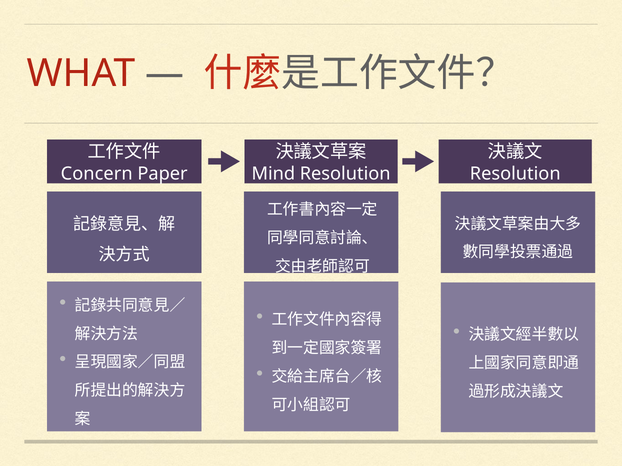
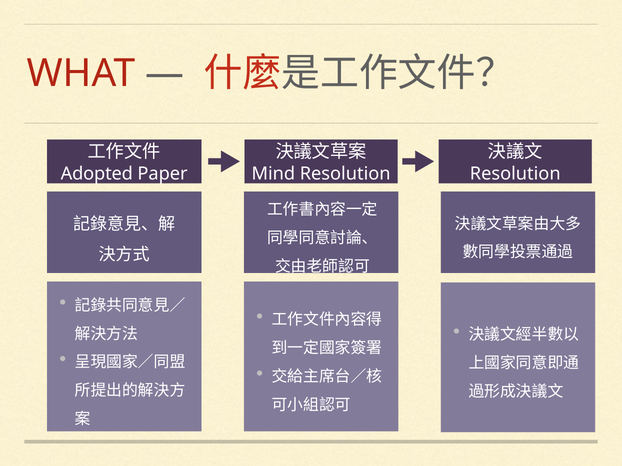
Concern: Concern -> Adopted
